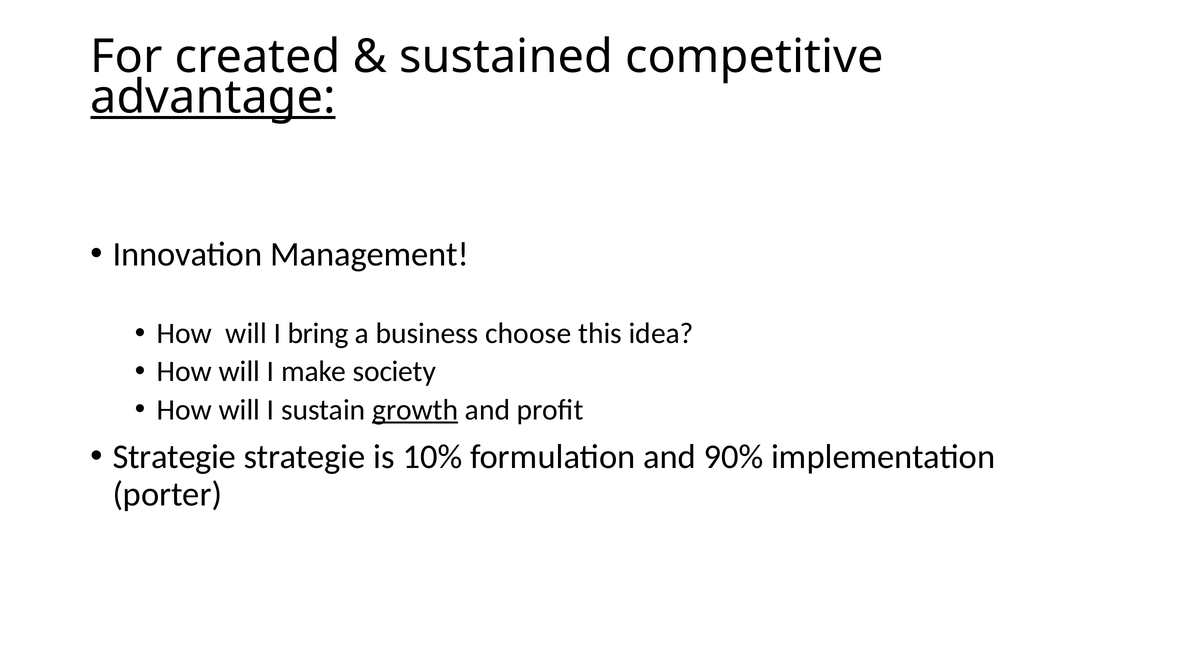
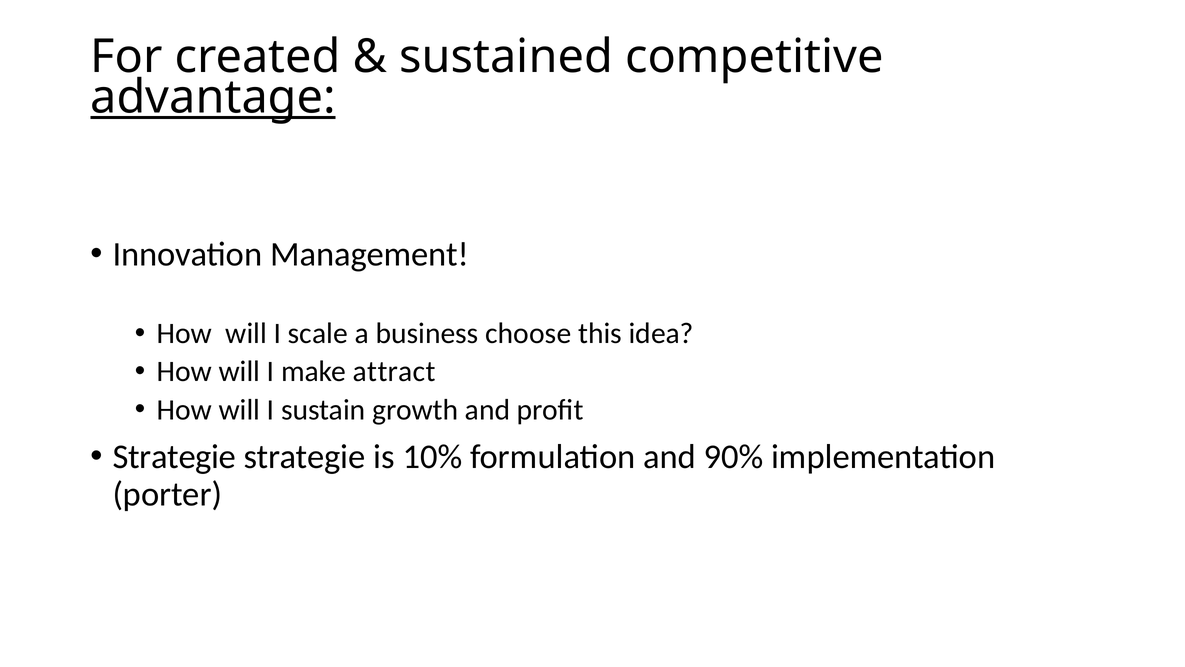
bring: bring -> scale
society: society -> attract
growth underline: present -> none
